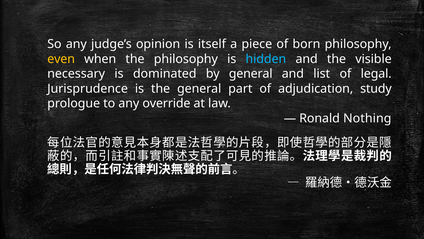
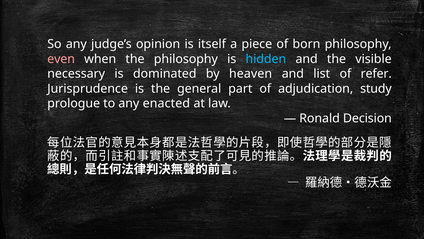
even colour: yellow -> pink
by general: general -> heaven
legal: legal -> refer
override: override -> enacted
Nothing: Nothing -> Decision
